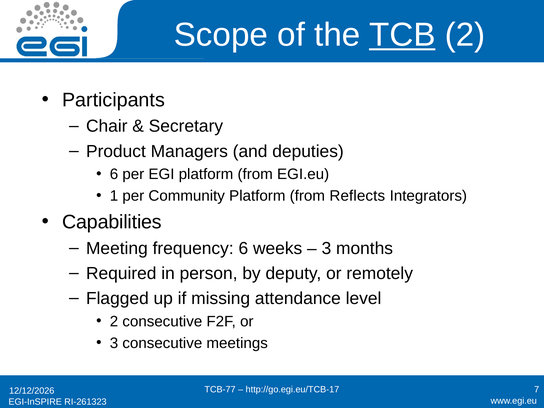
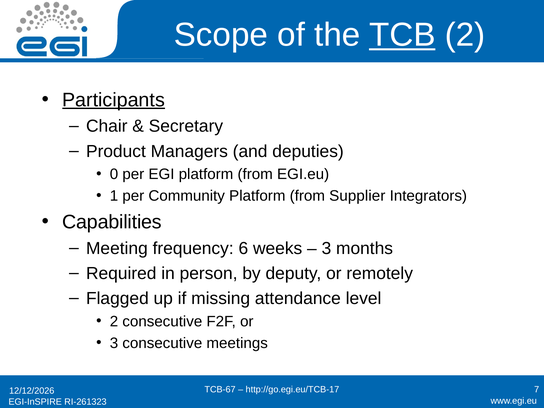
Participants underline: none -> present
6 at (114, 174): 6 -> 0
Reflects: Reflects -> Supplier
TCB-77: TCB-77 -> TCB-67
